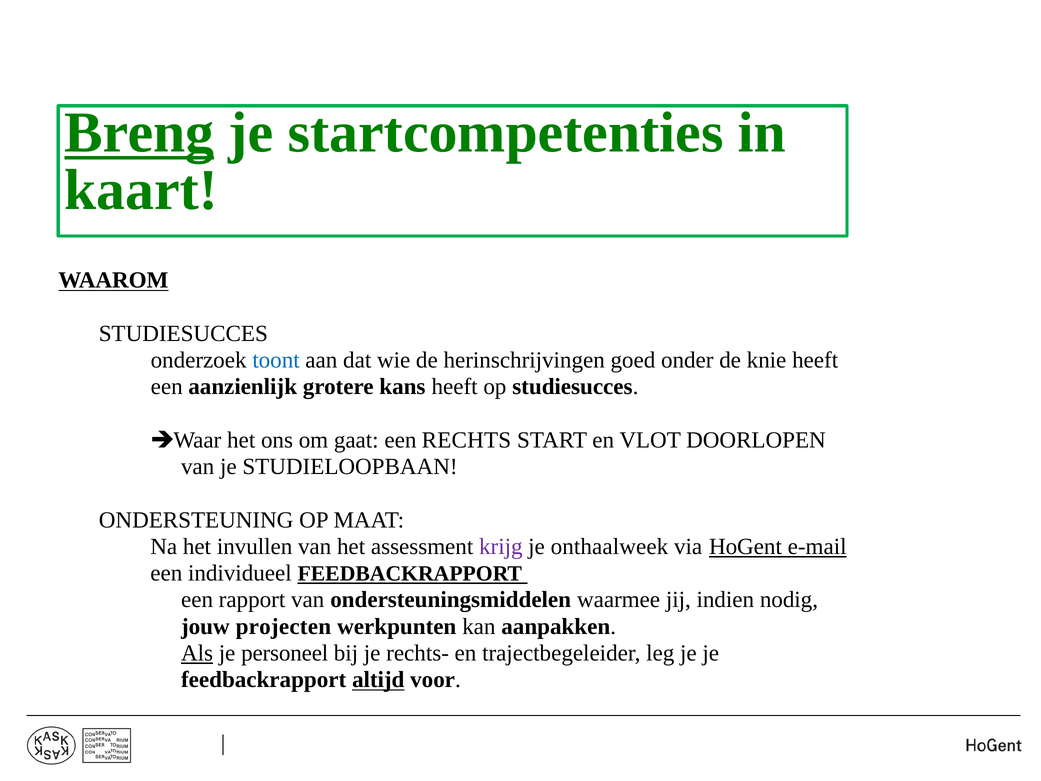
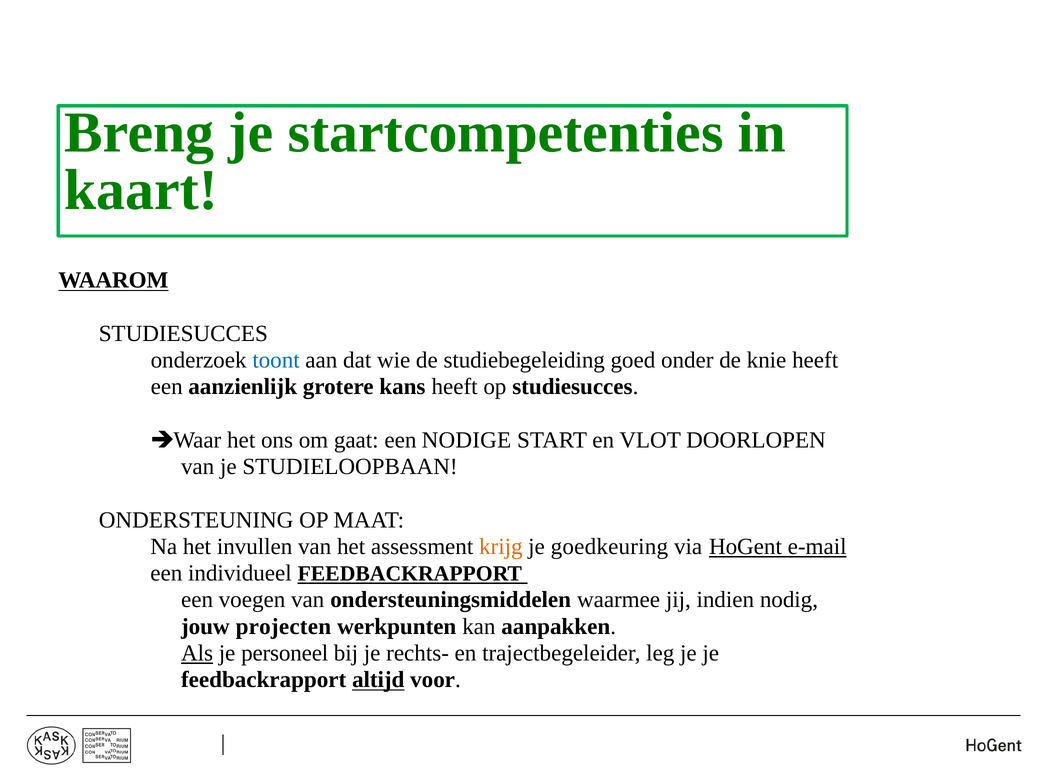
Breng underline: present -> none
herinschrijvingen: herinschrijvingen -> studiebegeleiding
RECHTS: RECHTS -> NODIGE
krijg colour: purple -> orange
onthaalweek: onthaalweek -> goedkeuring
rapport: rapport -> voegen
